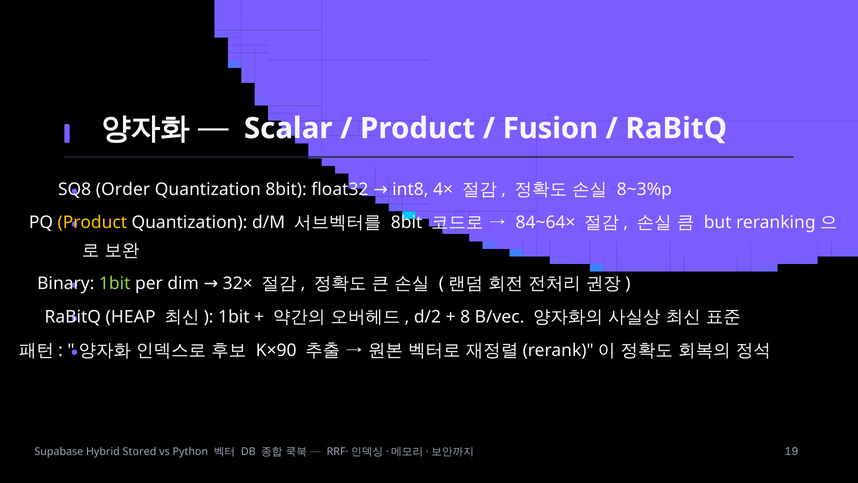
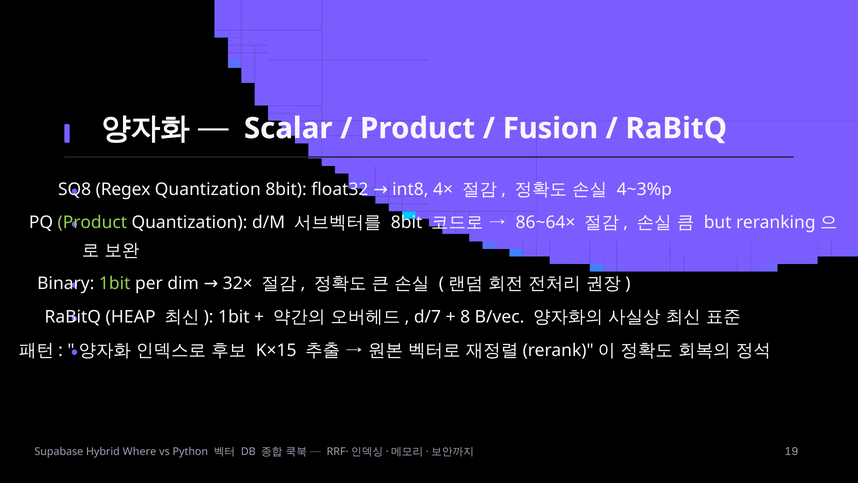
8~3%p: 8~3%p -> 4~3%p
Order: Order -> Regex
Product at (92, 222) colour: yellow -> light green
84~64×: 84~64× -> 86~64×
d/2: d/2 -> d/7
K×90: K×90 -> K×15
Stored: Stored -> Where
